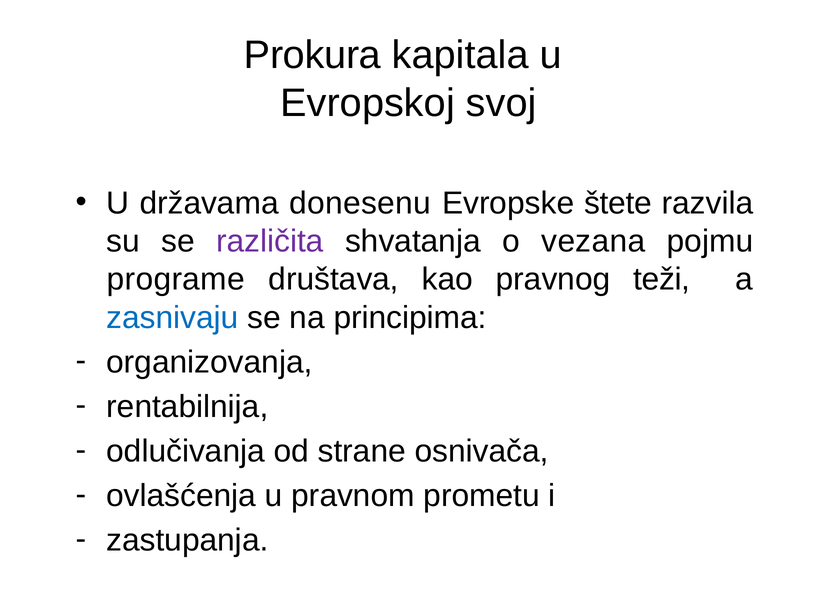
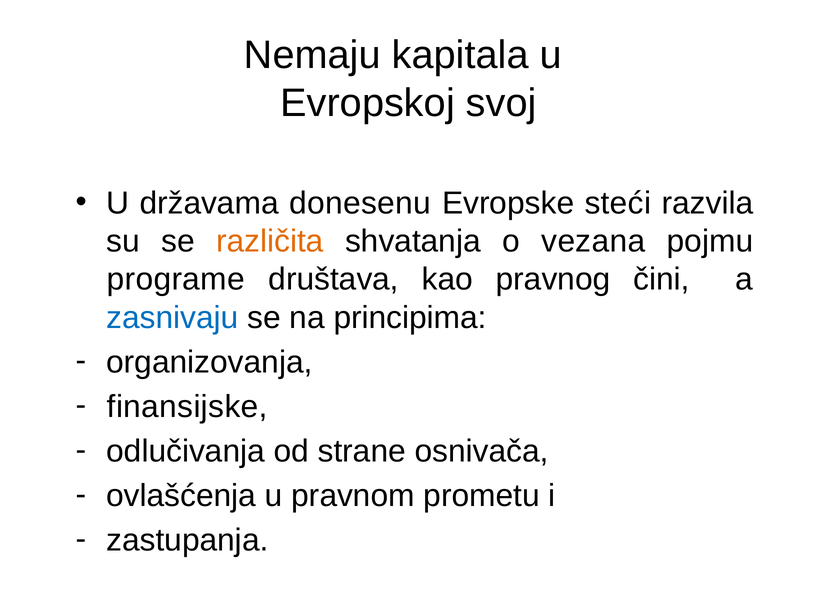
Prokura: Prokura -> Nemaju
štete: štete -> steći
različita colour: purple -> orange
teži: teži -> čini
rentabilnija: rentabilnija -> finansijske
